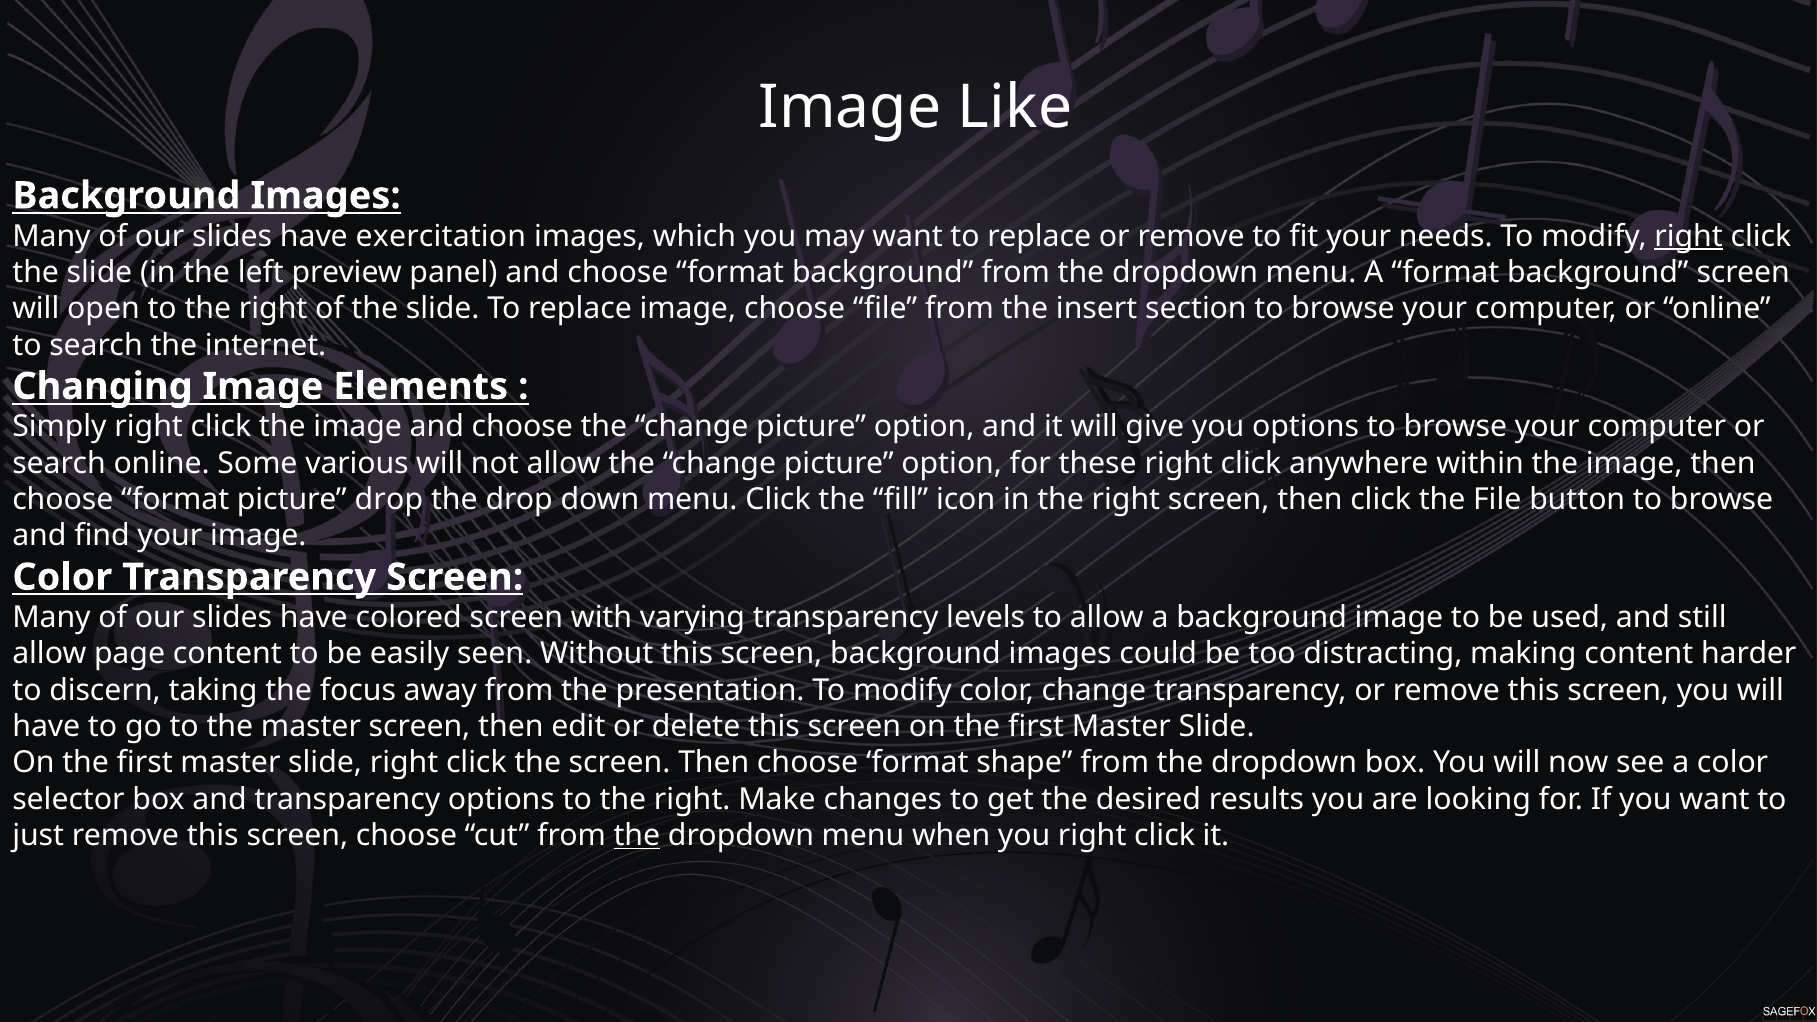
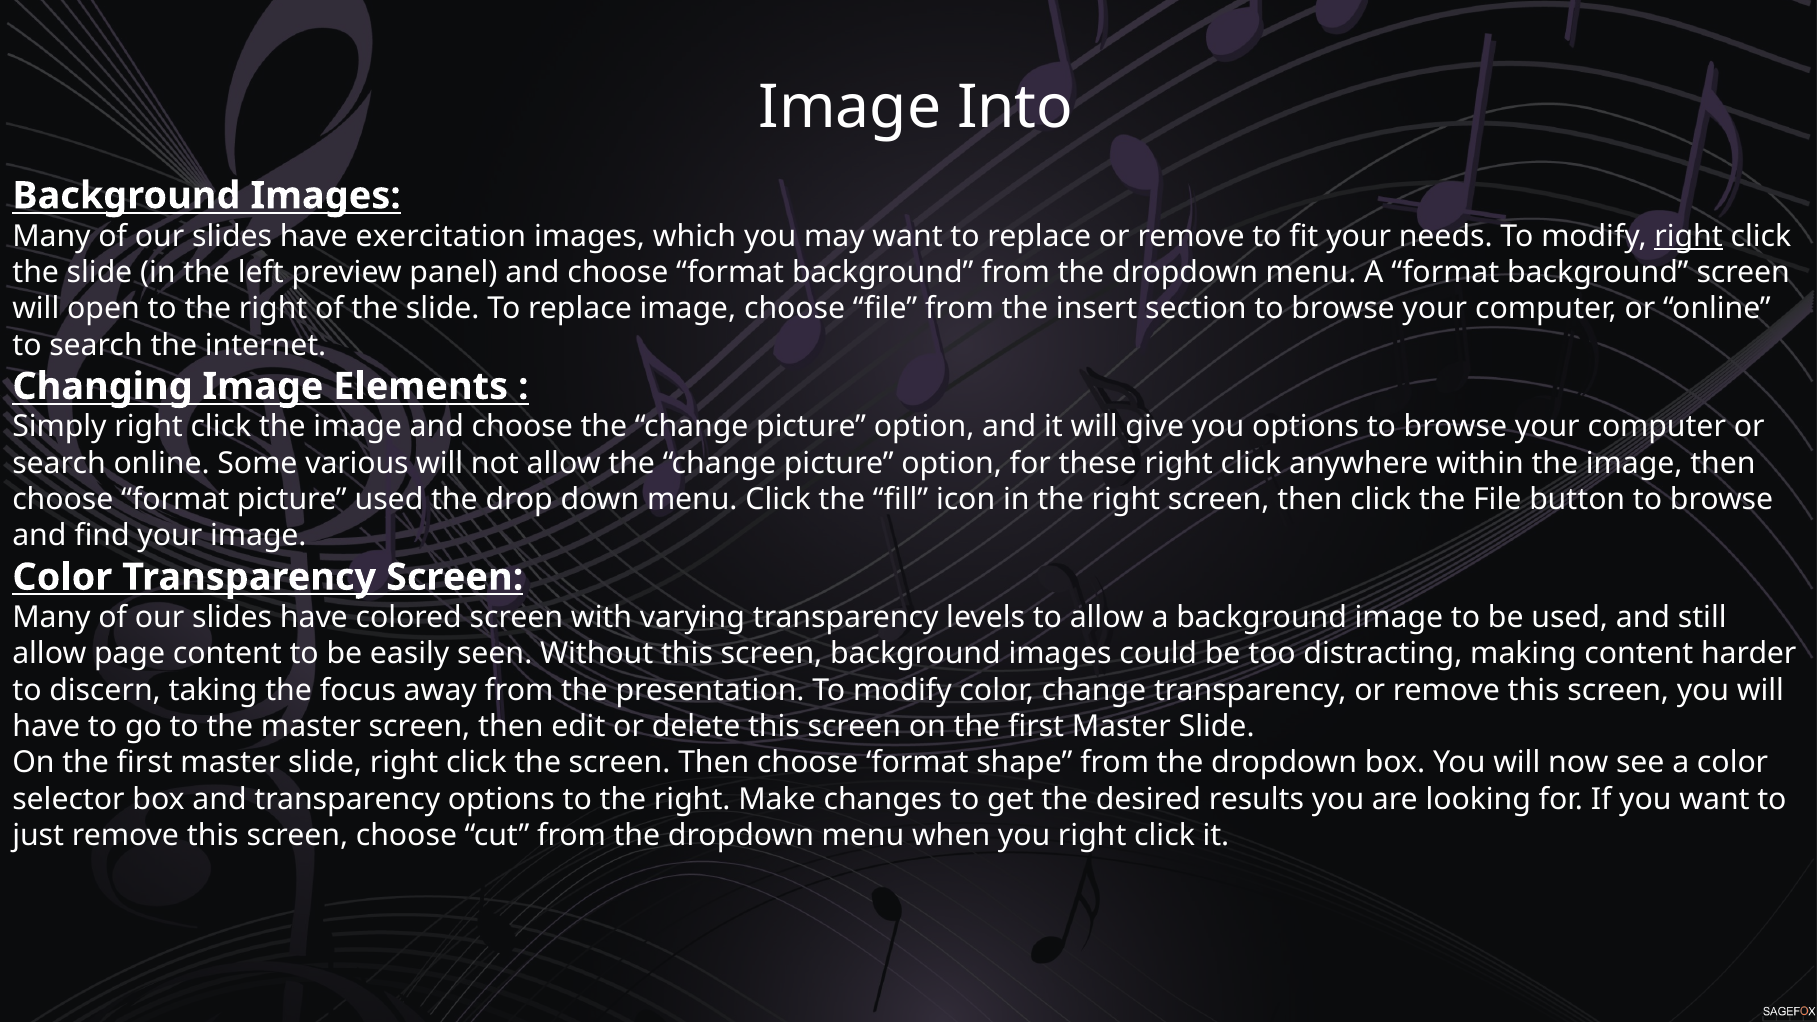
Like: Like -> Into
picture drop: drop -> used
the at (637, 836) underline: present -> none
